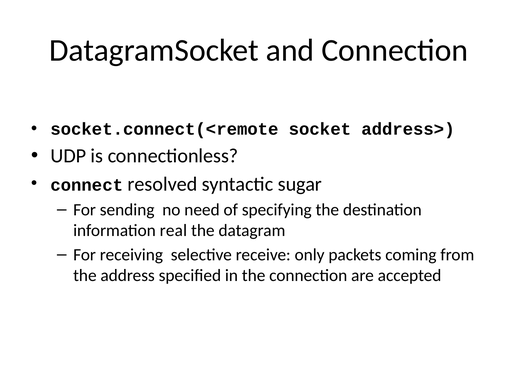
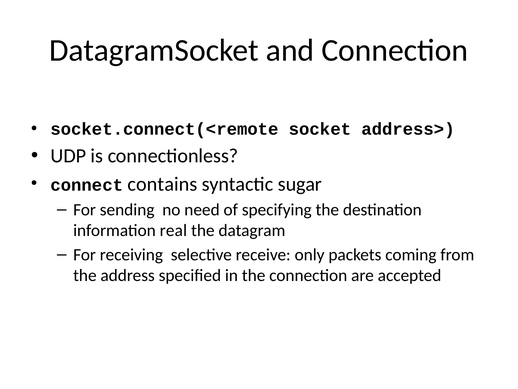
resolved: resolved -> contains
